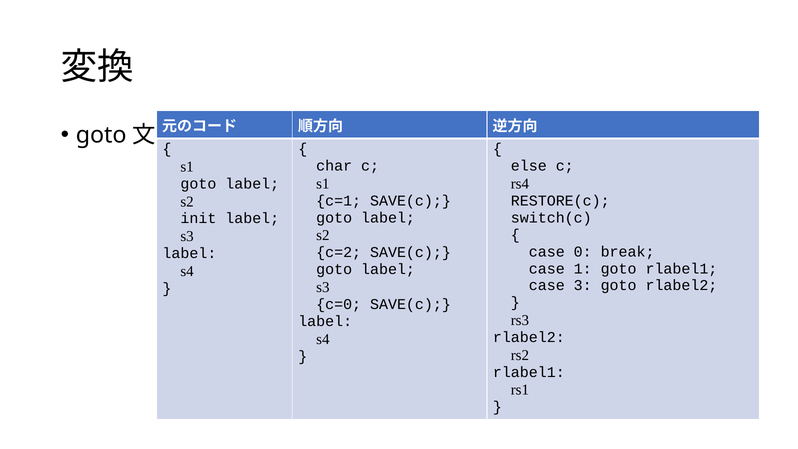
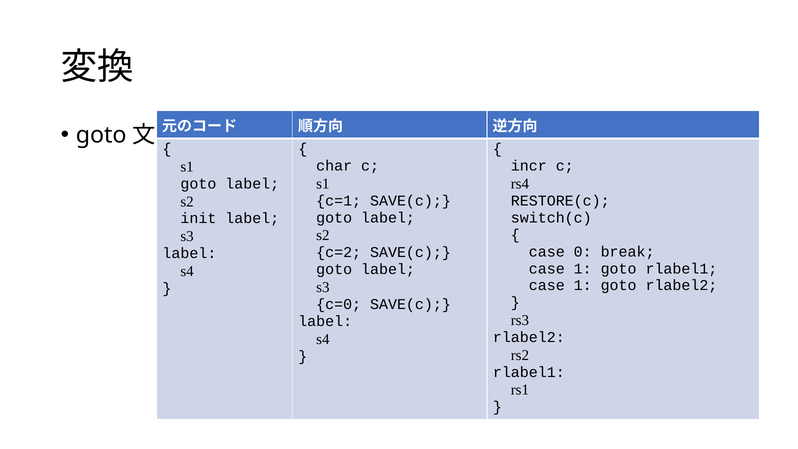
else: else -> incr
3 at (583, 285): 3 -> 1
